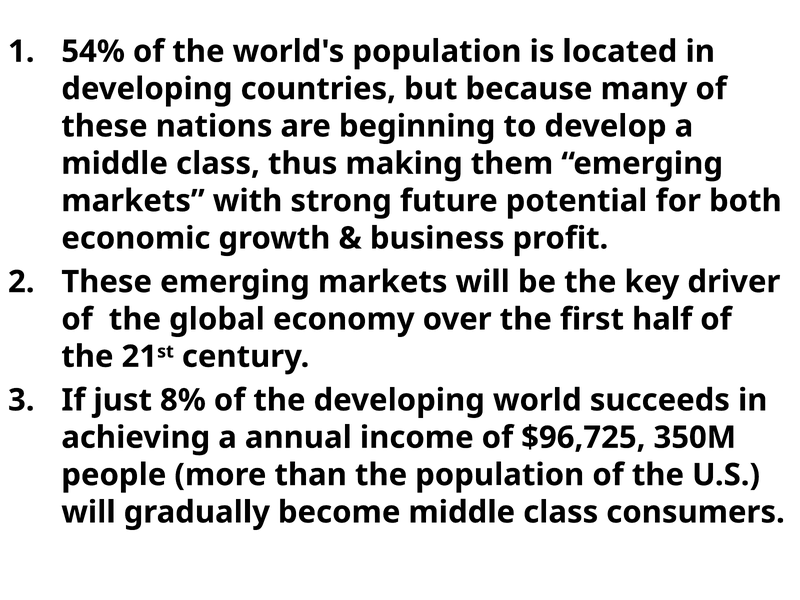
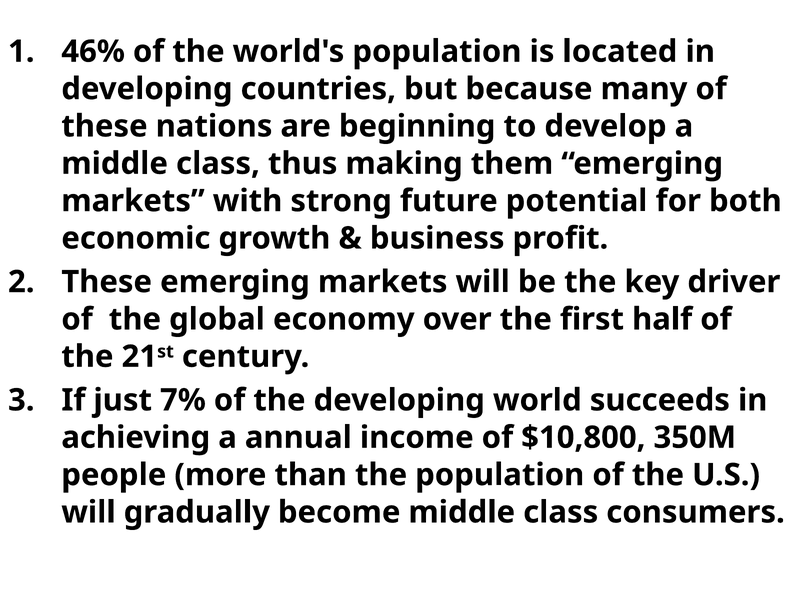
54%: 54% -> 46%
8%: 8% -> 7%
$96,725: $96,725 -> $10,800
